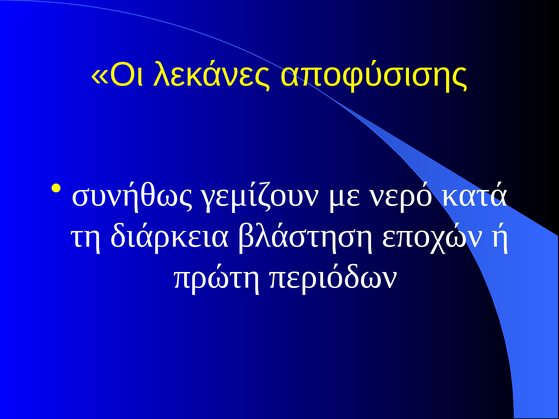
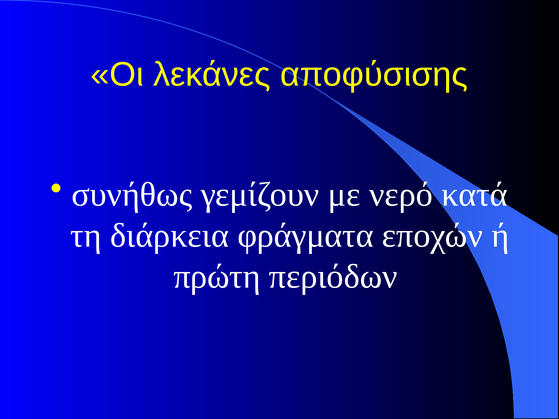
βλάστηση: βλάστηση -> φράγματα
